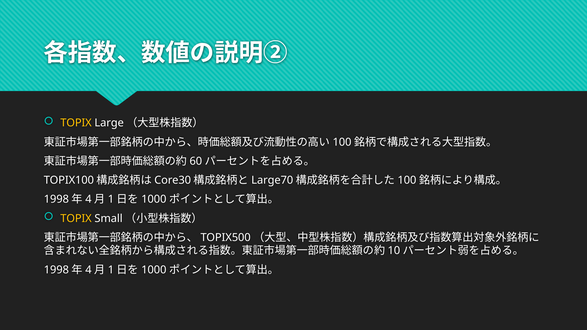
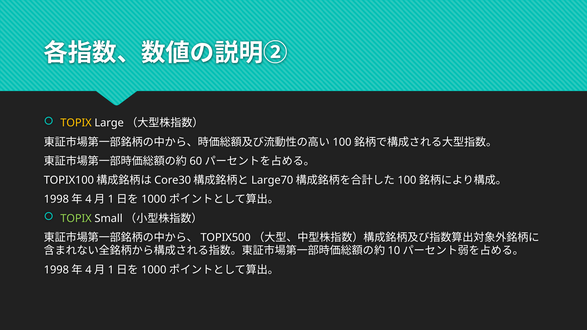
TOPIX at (76, 219) colour: yellow -> light green
